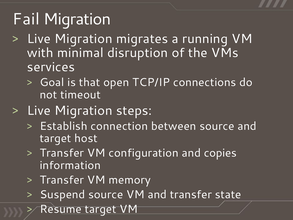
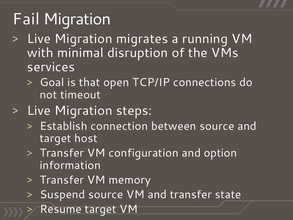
copies: copies -> option
